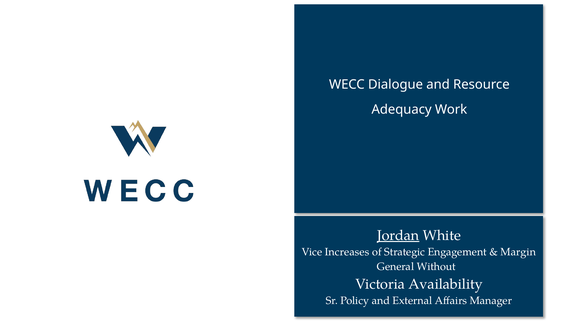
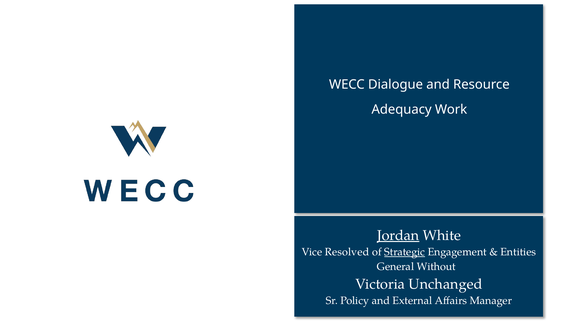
Increases: Increases -> Resolved
Strategic underline: none -> present
Margin: Margin -> Entities
Availability: Availability -> Unchanged
